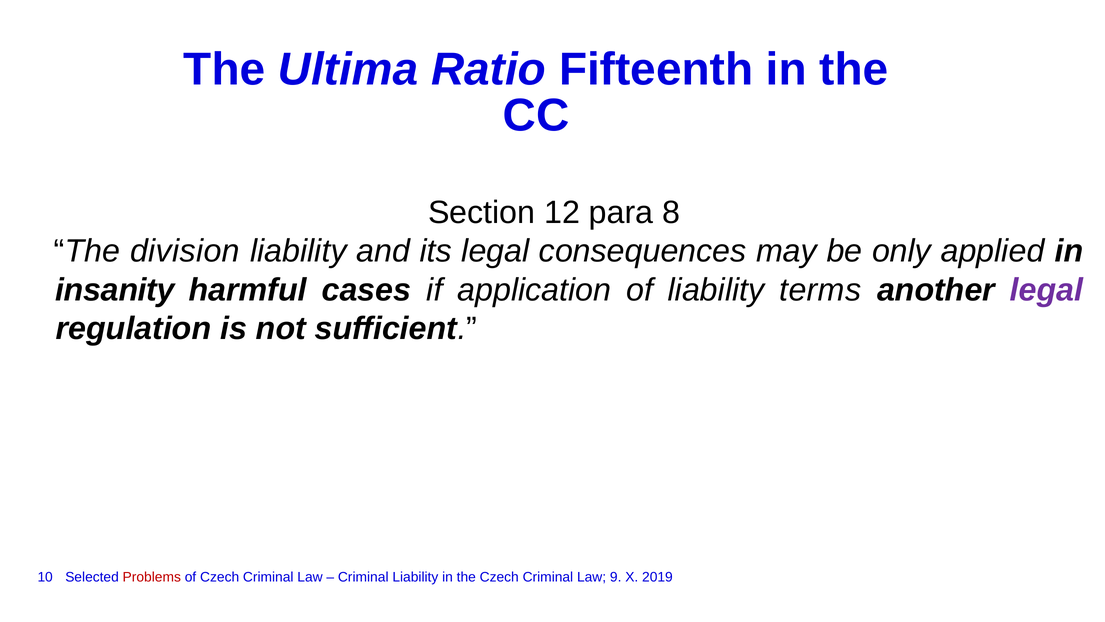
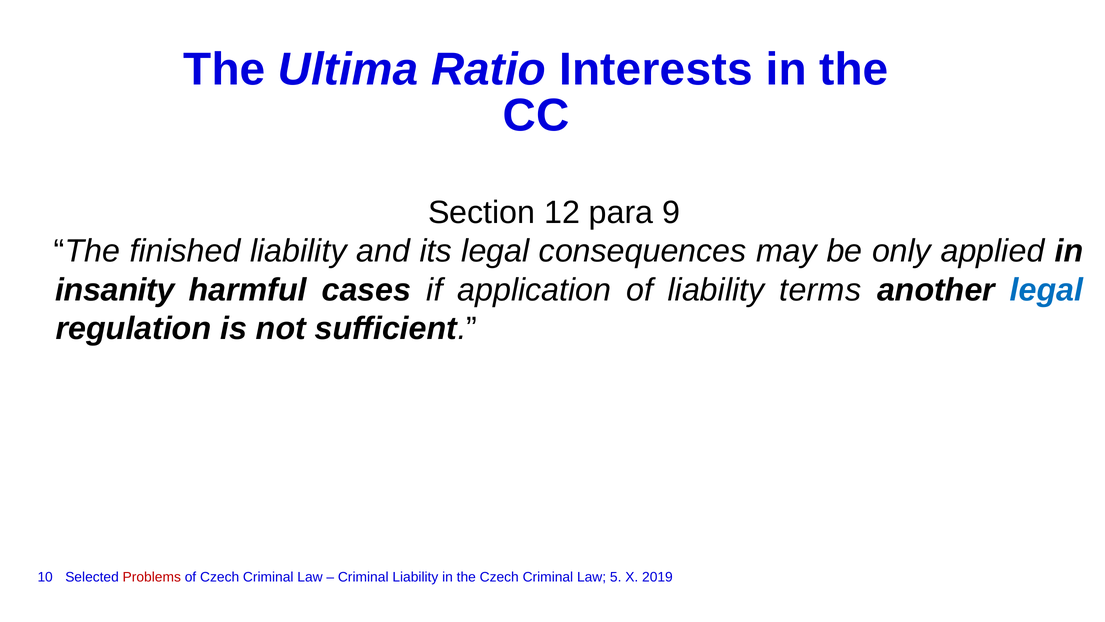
Fifteenth: Fifteenth -> Interests
8: 8 -> 9
division: division -> finished
legal at (1047, 290) colour: purple -> blue
9: 9 -> 5
